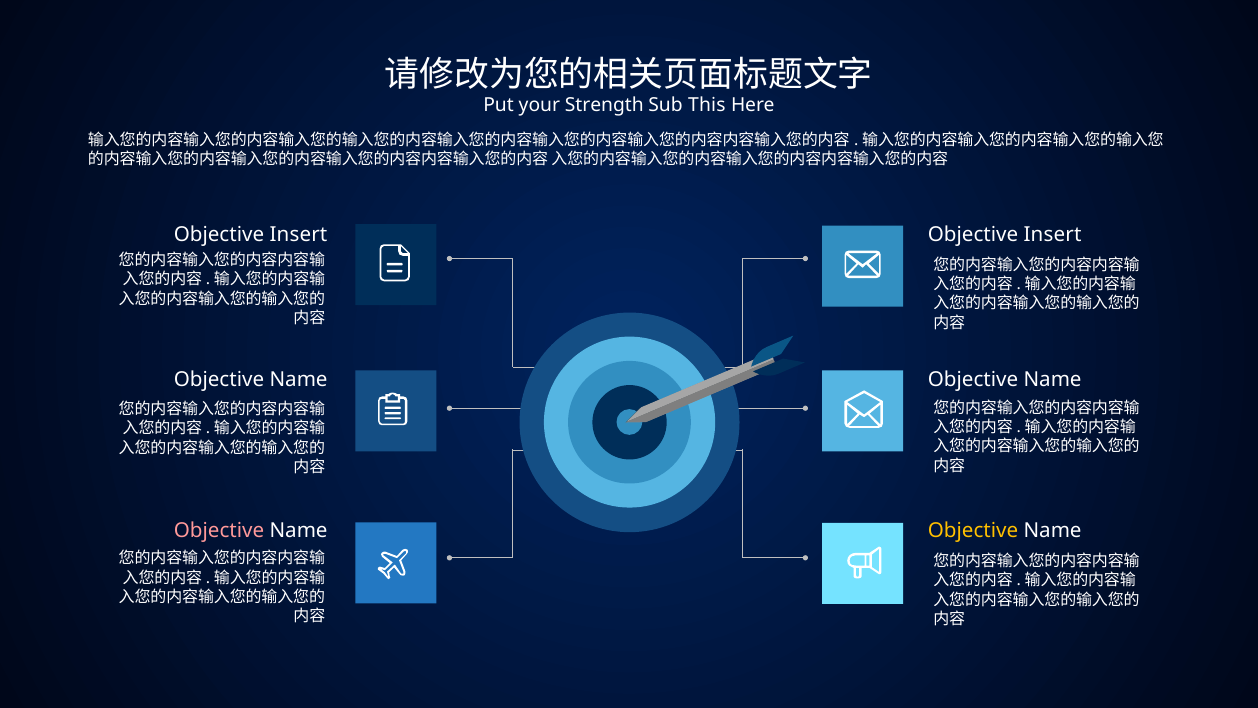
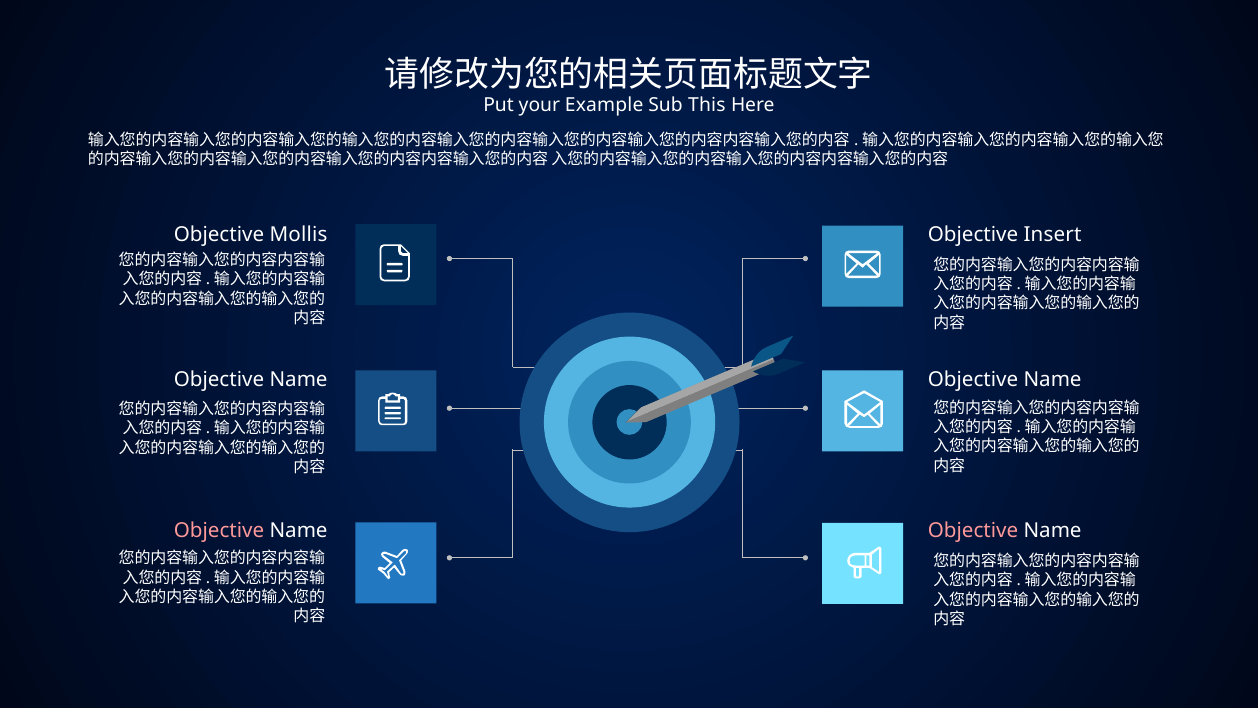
Strength: Strength -> Example
Insert at (299, 235): Insert -> Mollis
Objective at (973, 531) colour: yellow -> pink
